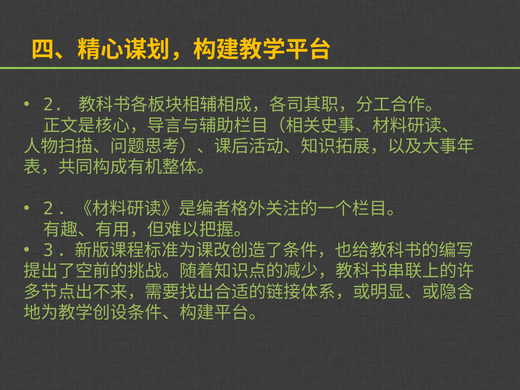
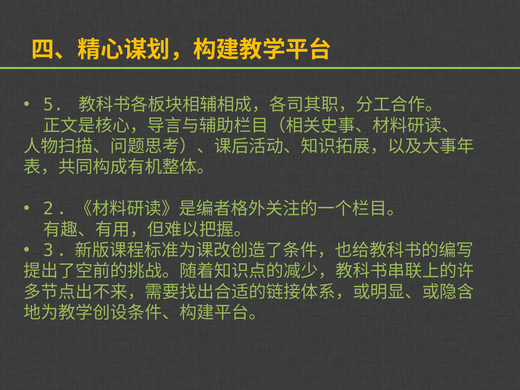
2: 2 -> 5
